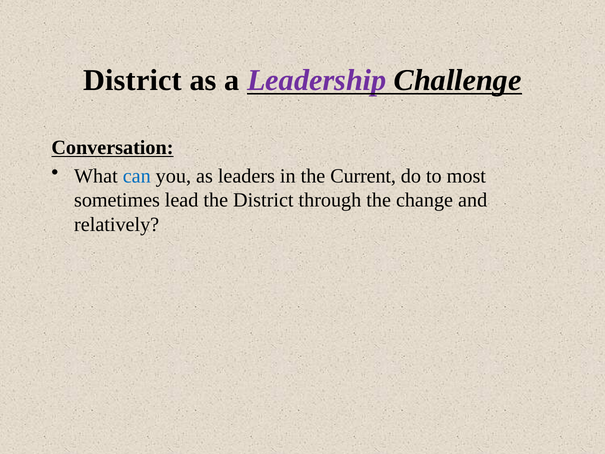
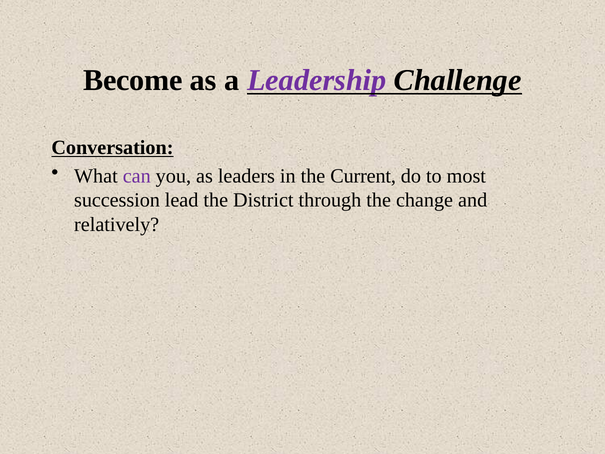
District at (133, 80): District -> Become
can colour: blue -> purple
sometimes: sometimes -> succession
